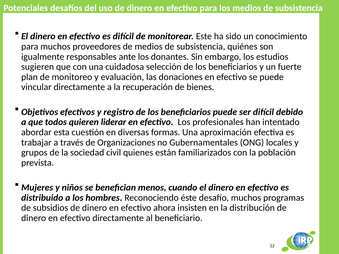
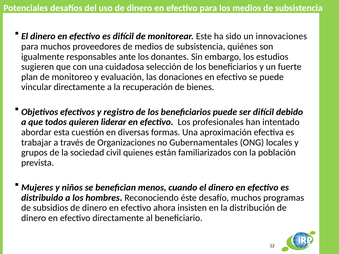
conocimiento: conocimiento -> innovaciones
